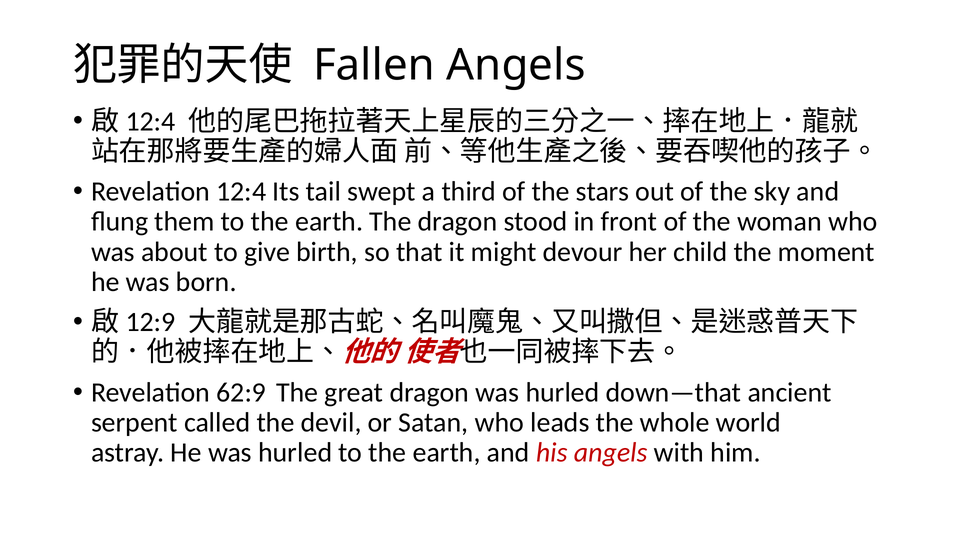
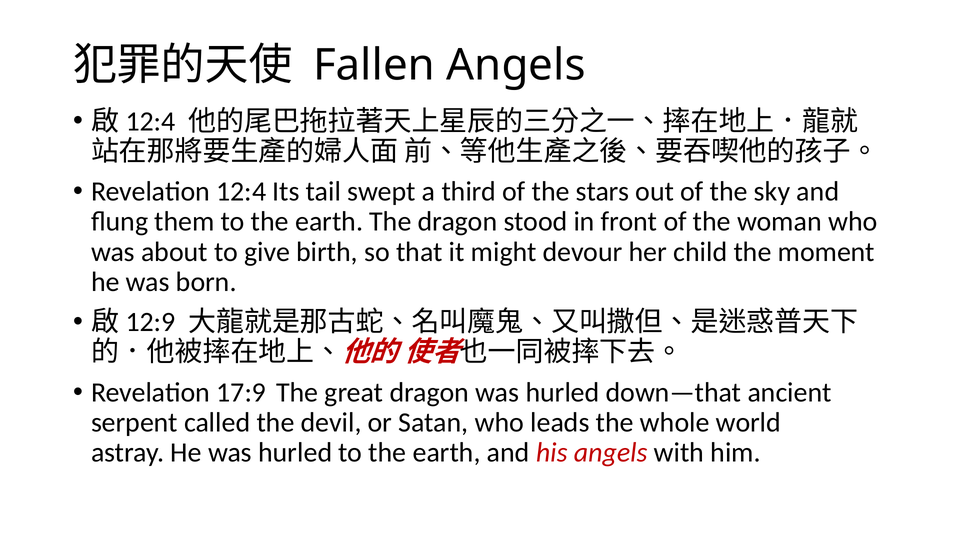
62:9: 62:9 -> 17:9
